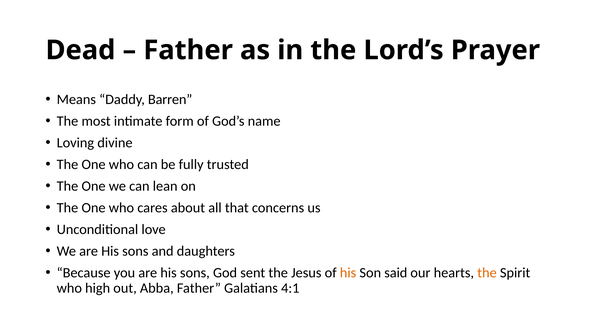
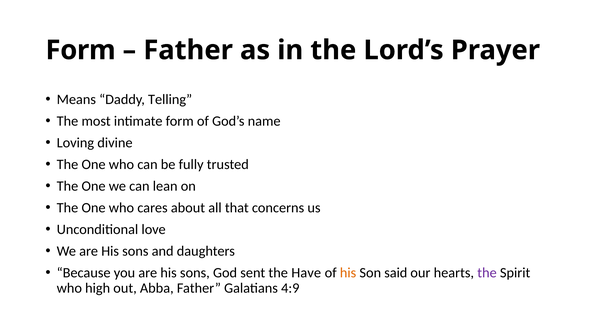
Dead at (80, 50): Dead -> Form
Barren: Barren -> Telling
Jesus: Jesus -> Have
the at (487, 273) colour: orange -> purple
4:1: 4:1 -> 4:9
